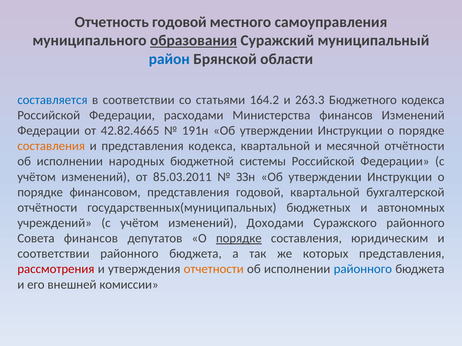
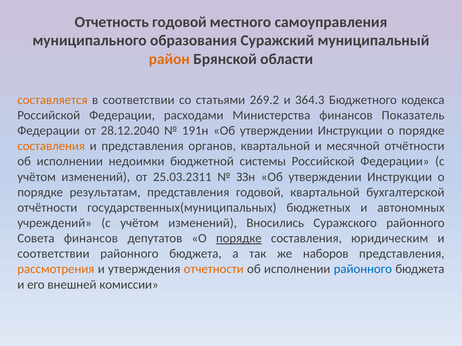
образования underline: present -> none
район colour: blue -> orange
составляется colour: blue -> orange
164.2: 164.2 -> 269.2
263.3: 263.3 -> 364.3
финансов Изменений: Изменений -> Показатель
42.82.4665: 42.82.4665 -> 28.12.2040
представления кодекса: кодекса -> органов
народных: народных -> недоимки
85.03.2011: 85.03.2011 -> 25.03.2311
финансовом: финансовом -> результатам
Доходами: Доходами -> Вносились
которых: которых -> наборов
рассмотрения colour: red -> orange
